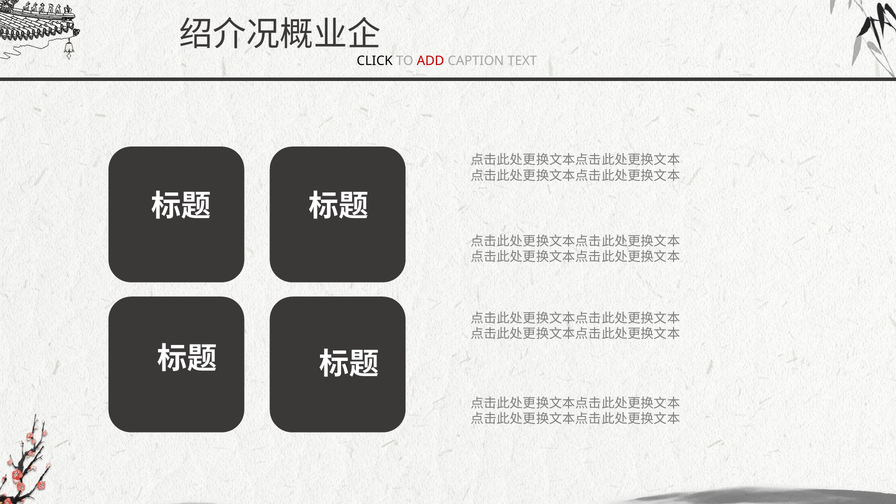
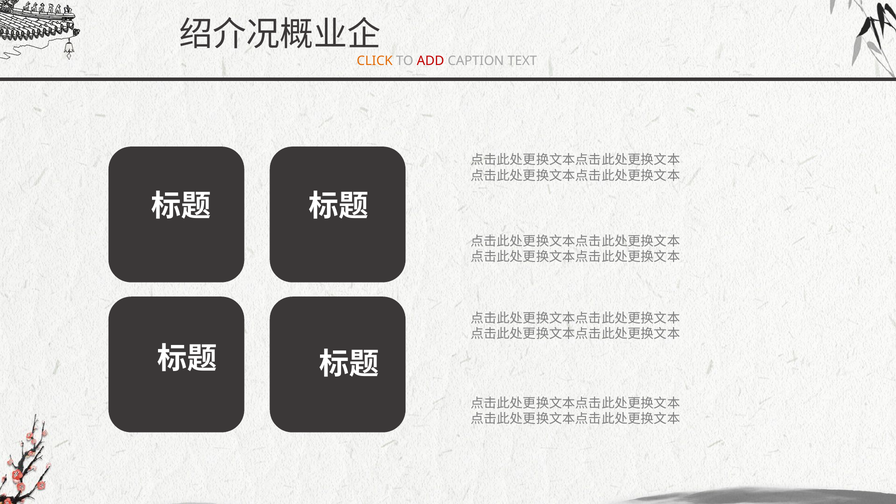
CLICK colour: black -> orange
